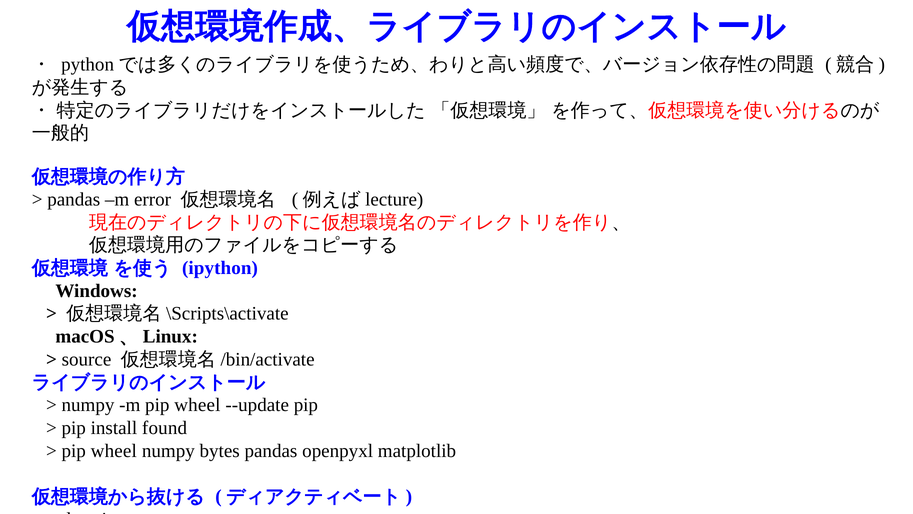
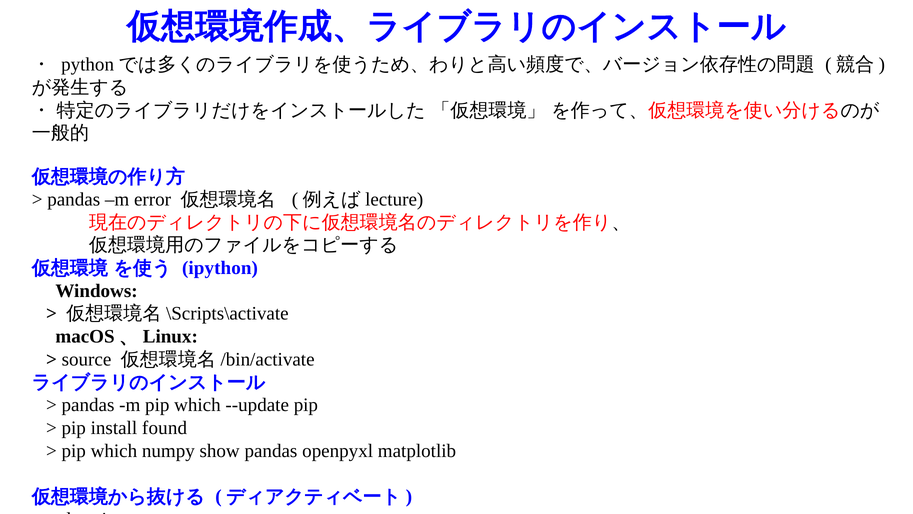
numpy at (88, 405): numpy -> pandas
m pip wheel: wheel -> which
wheel at (114, 450): wheel -> which
bytes: bytes -> show
